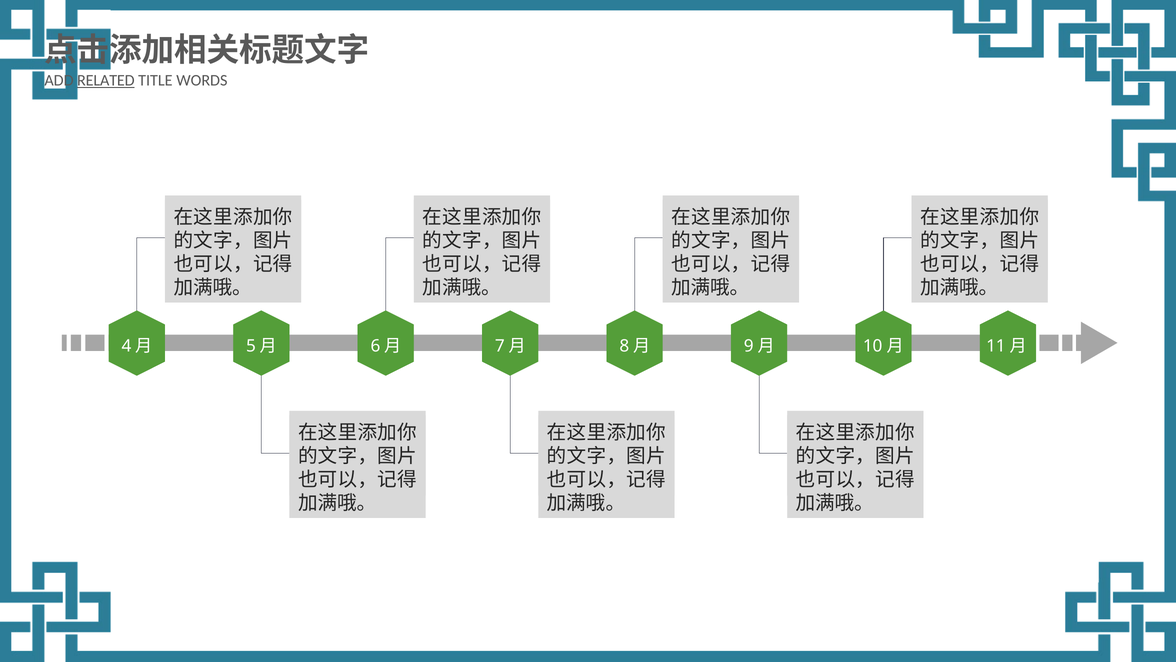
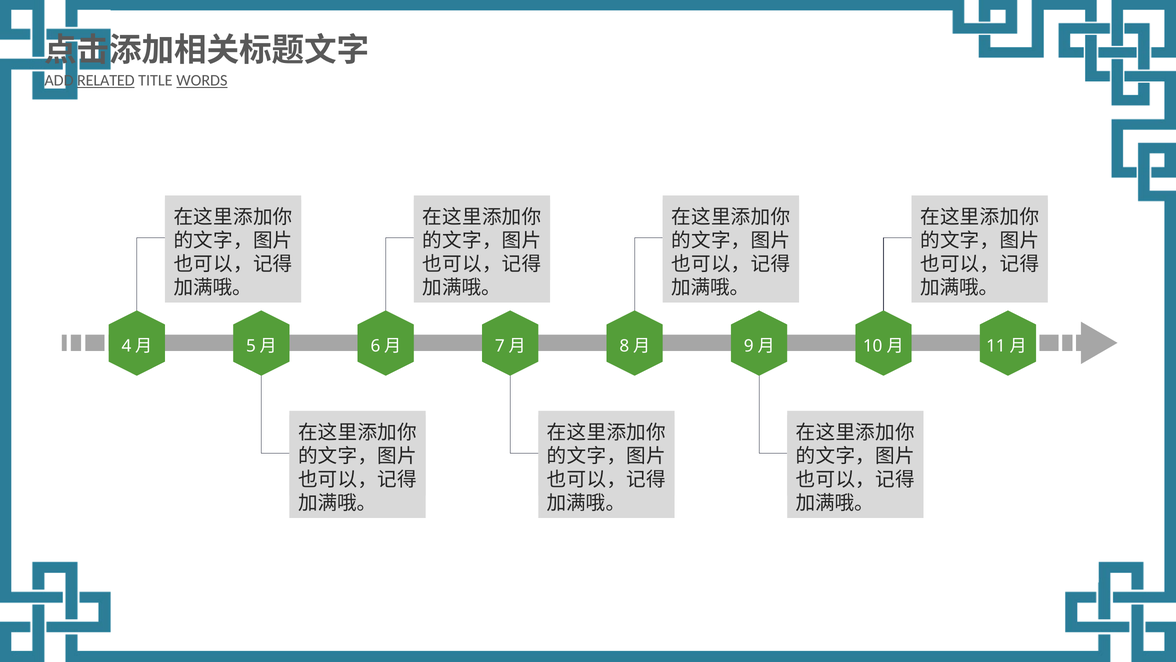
WORDS underline: none -> present
